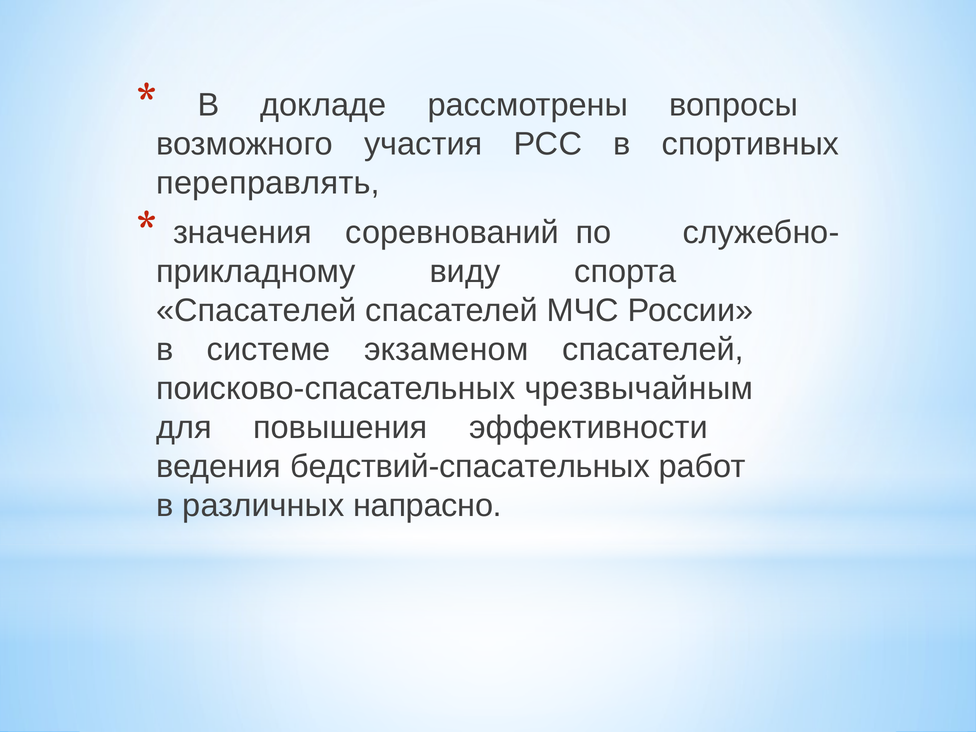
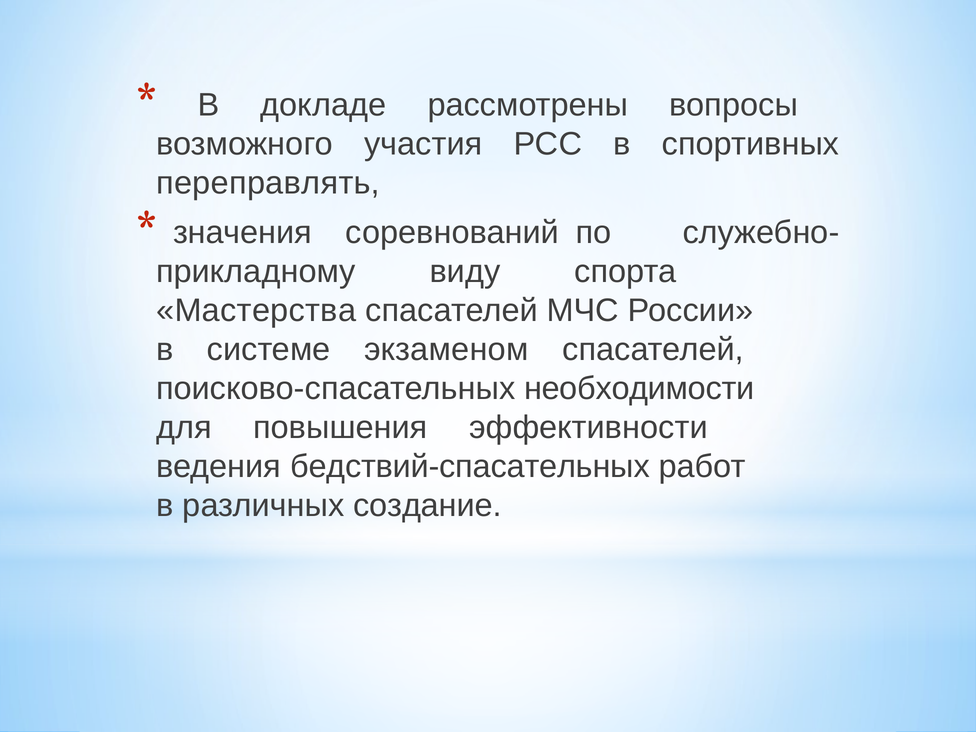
Спасателей at (256, 311): Спасателей -> Мастерства
чрезвычайным: чрезвычайным -> необходимости
напрасно: напрасно -> создание
